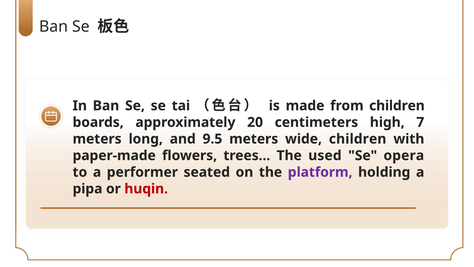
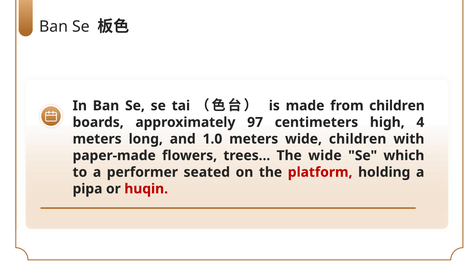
20: 20 -> 97
7: 7 -> 4
9.5: 9.5 -> 1.0
The used: used -> wide
opera: opera -> which
platform colour: purple -> red
